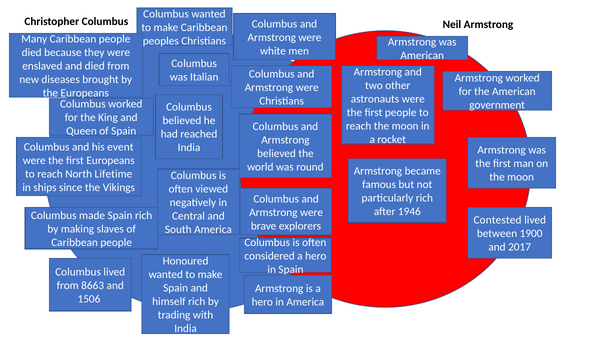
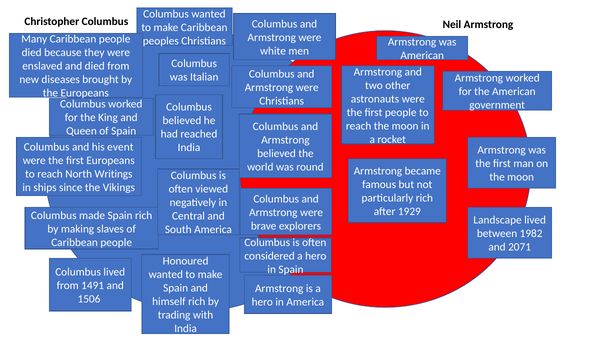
Lifetime: Lifetime -> Writings
1946: 1946 -> 1929
Contested: Contested -> Landscape
1900: 1900 -> 1982
2017: 2017 -> 2071
8663: 8663 -> 1491
